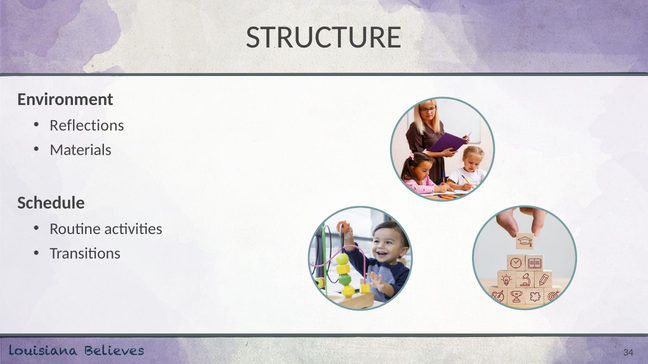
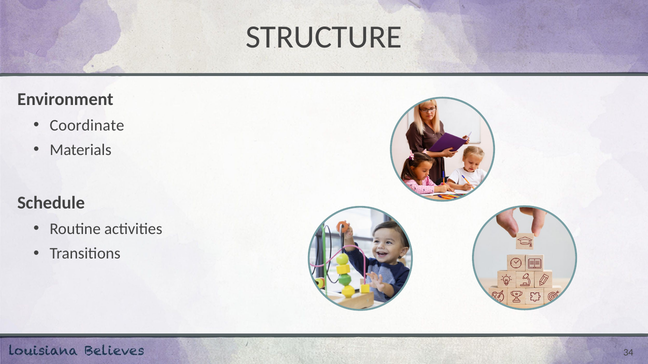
Reflections: Reflections -> Coordinate
